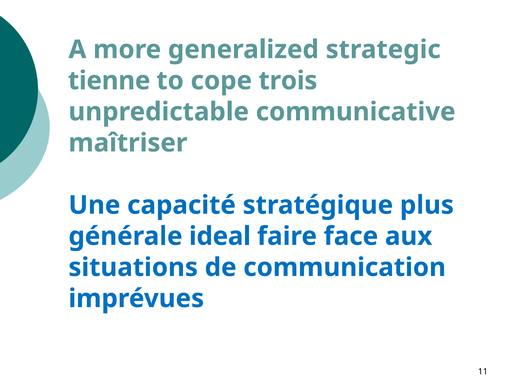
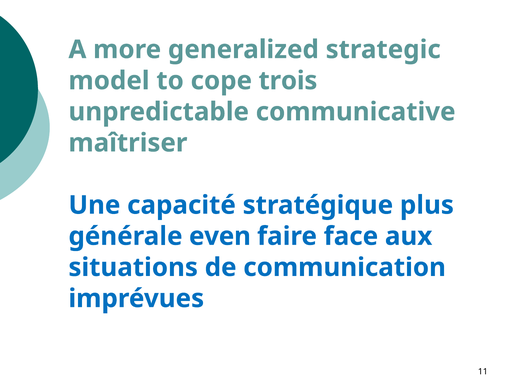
tienne: tienne -> model
ideal: ideal -> even
